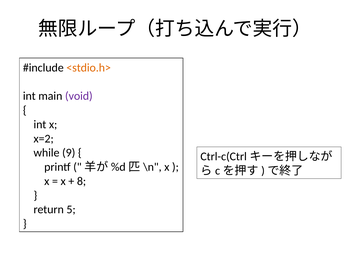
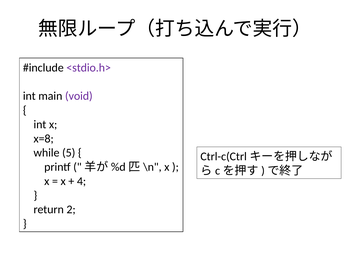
<stdio.h> colour: orange -> purple
x=2: x=2 -> x=8
9: 9 -> 5
8: 8 -> 4
5: 5 -> 2
